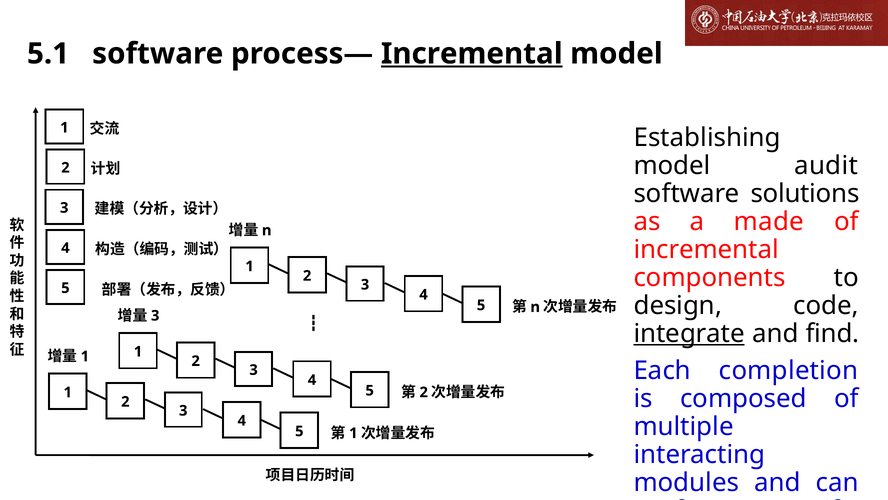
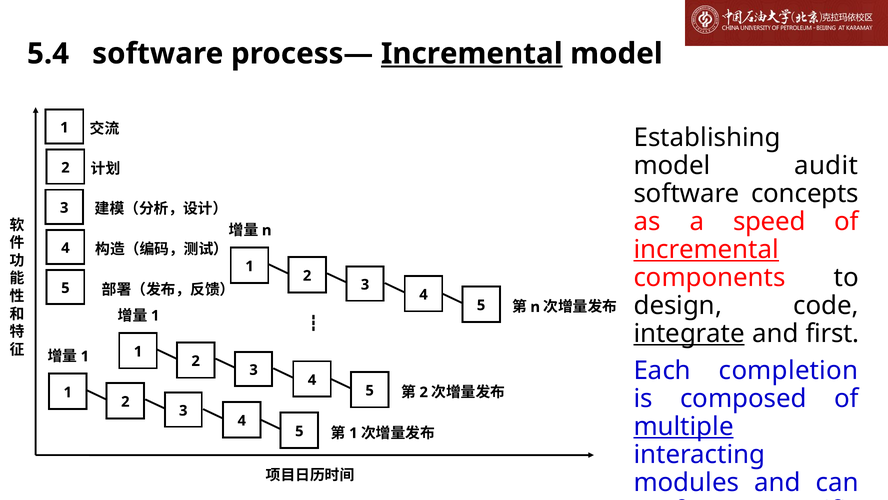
5.1: 5.1 -> 5.4
solutions: solutions -> concepts
made: made -> speed
incremental at (706, 249) underline: none -> present
3 at (155, 315): 3 -> 1
find: find -> first
multiple underline: none -> present
